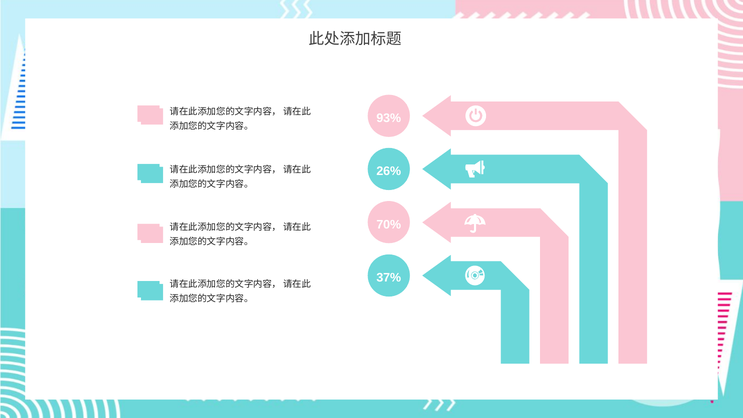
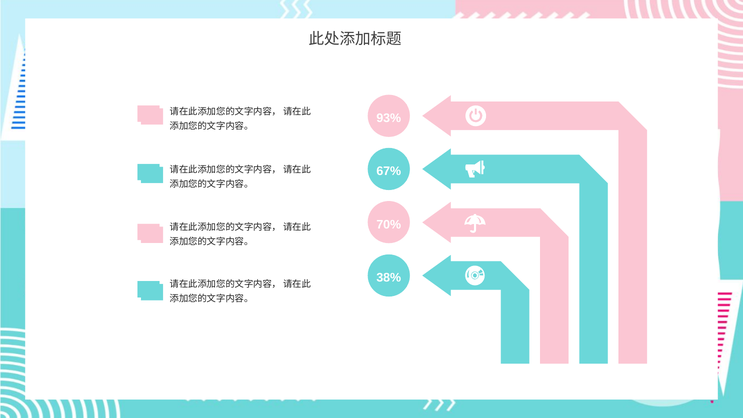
26%: 26% -> 67%
37%: 37% -> 38%
